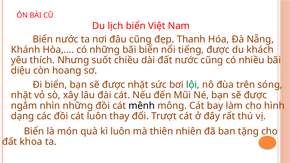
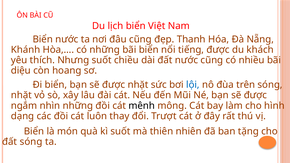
lội colour: green -> blue
kì luôn: luôn -> suốt
đất khoa: khoa -> sóng
